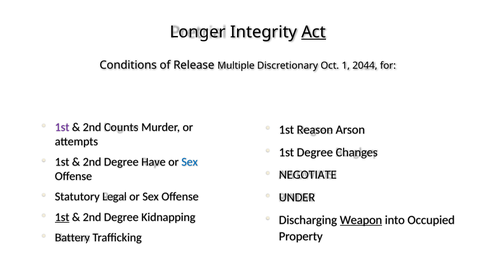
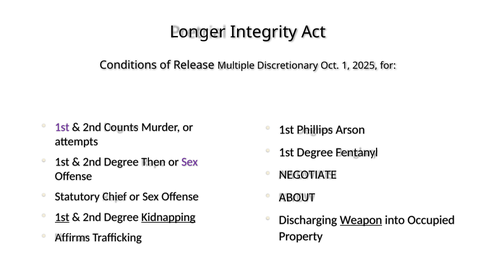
Act underline: present -> none
2044: 2044 -> 2025
Reason: Reason -> Phillips
Changes: Changes -> Fentanyl
Have: Have -> Then
Sex at (190, 162) colour: blue -> purple
Legal: Legal -> Chief
UNDER: UNDER -> ABOUT
Kidnapping underline: none -> present
Battery: Battery -> Affirms
